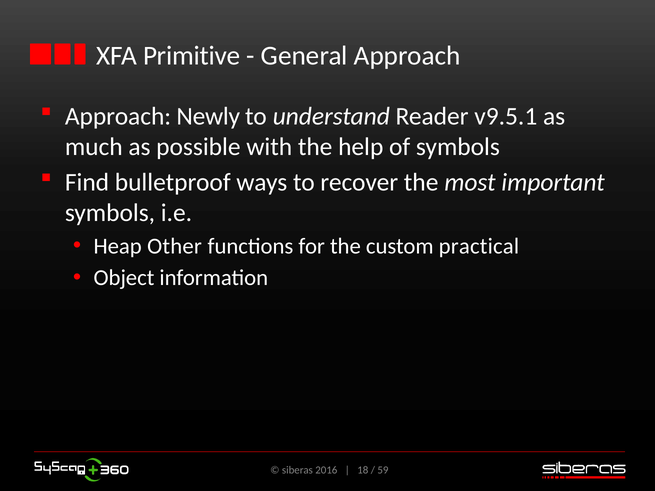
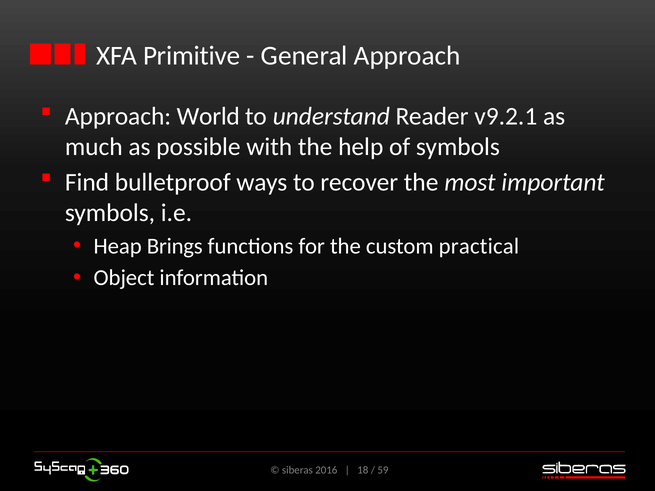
Newly: Newly -> World
v9.5.1: v9.5.1 -> v9.2.1
Other: Other -> Brings
